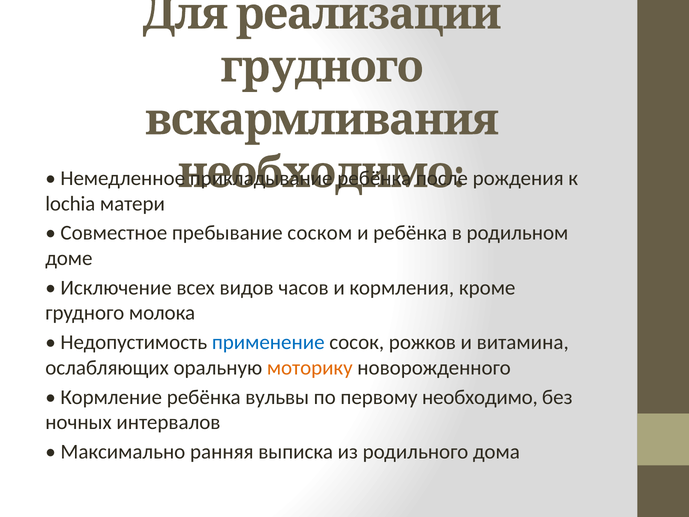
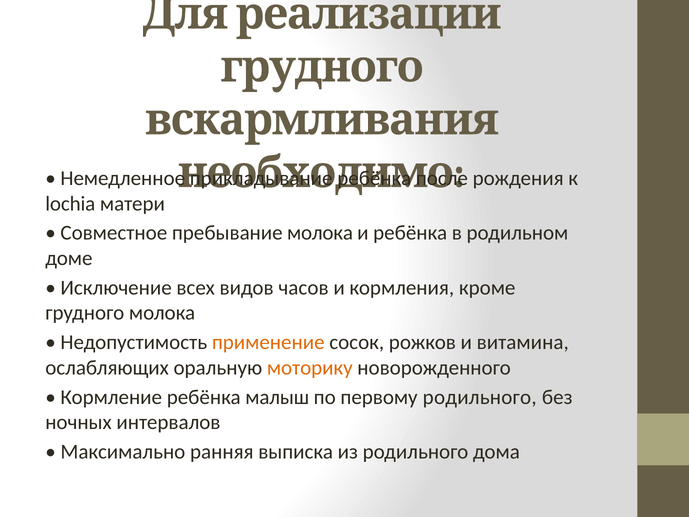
пребывание соском: соском -> молока
применение colour: blue -> orange
вульвы: вульвы -> малыш
первому необходимо: необходимо -> родильного
